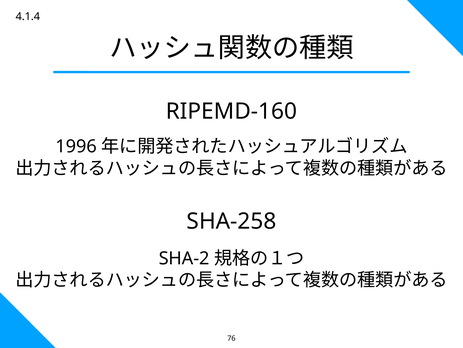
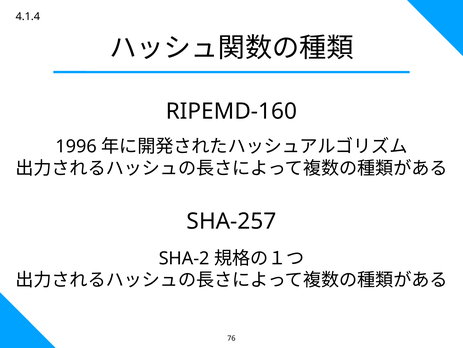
SHA-258: SHA-258 -> SHA-257
